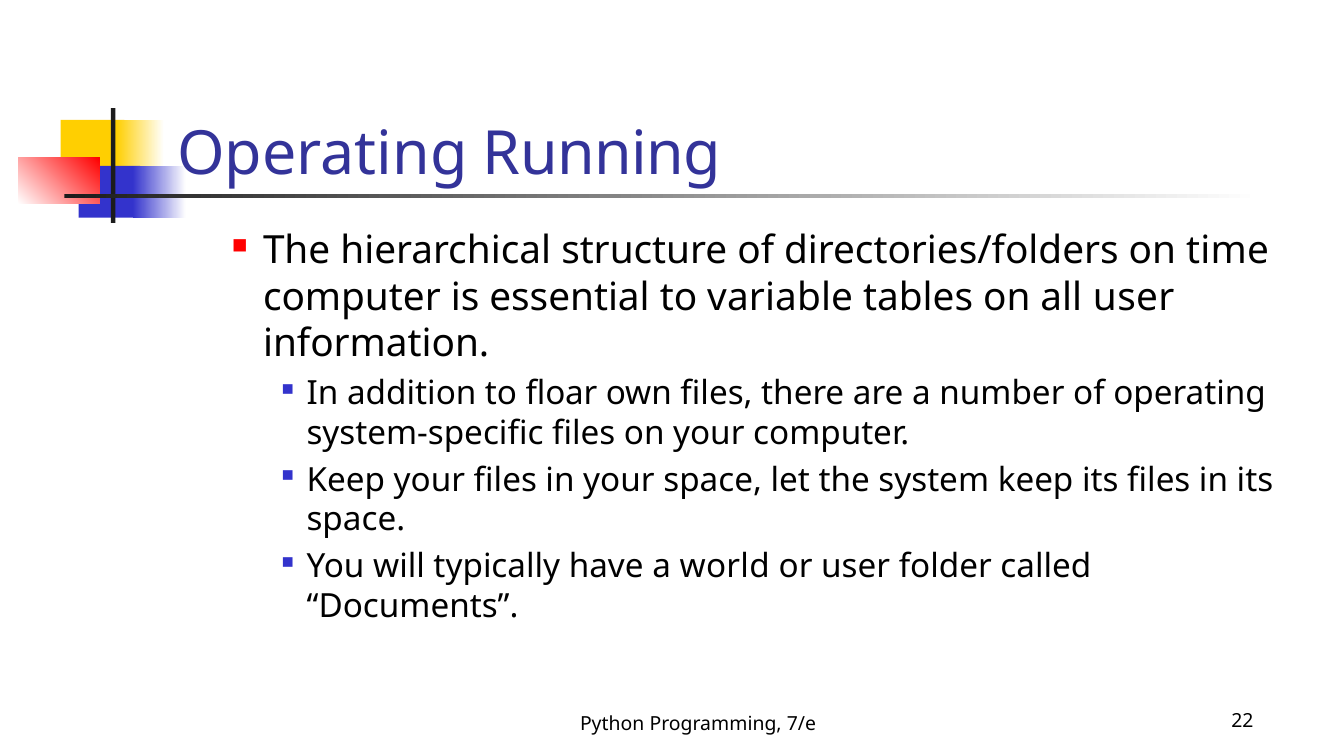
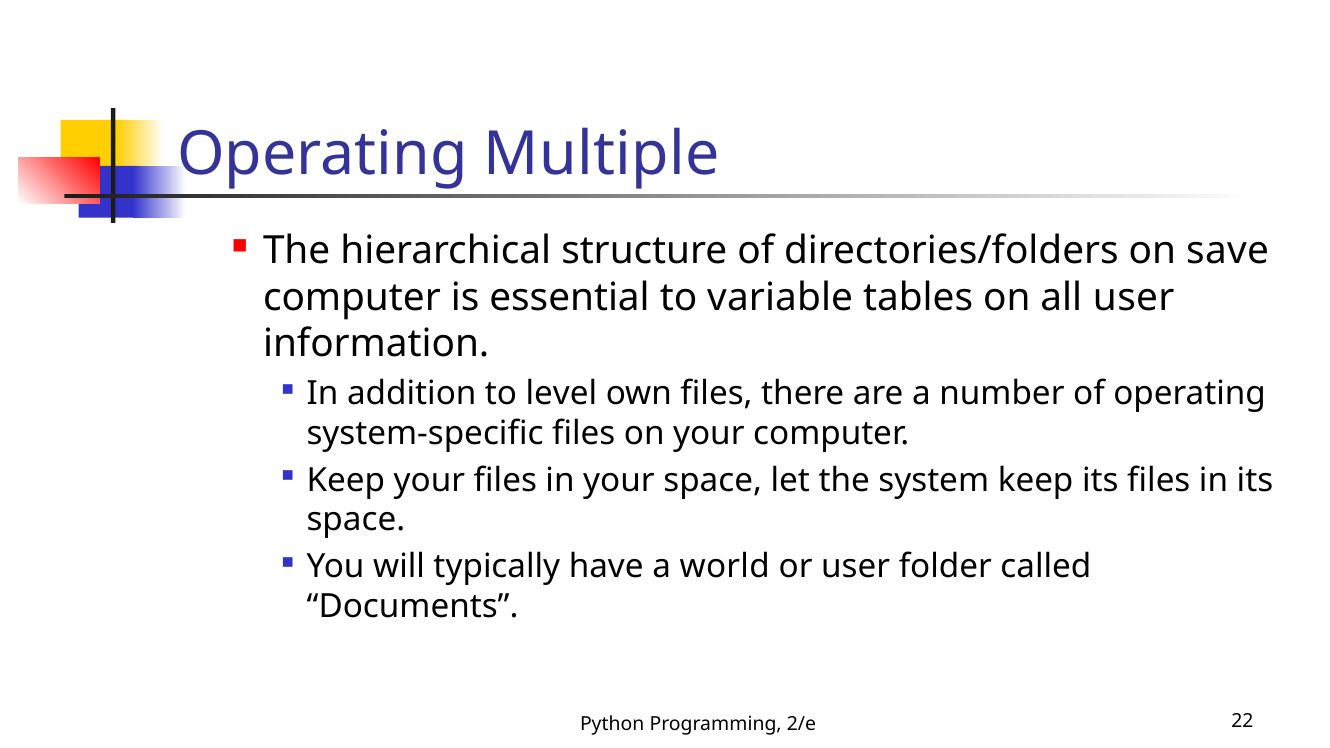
Running: Running -> Multiple
time: time -> save
floar: floar -> level
7/e: 7/e -> 2/e
